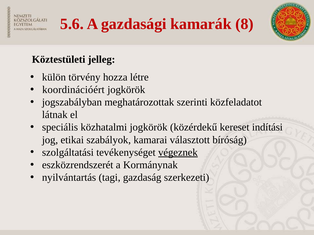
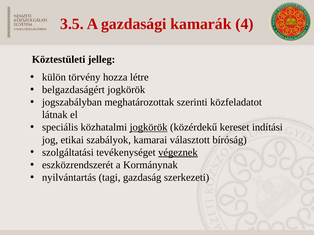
5.6: 5.6 -> 3.5
8: 8 -> 4
koordinációért: koordinációért -> belgazdaságért
jogkörök at (149, 128) underline: none -> present
